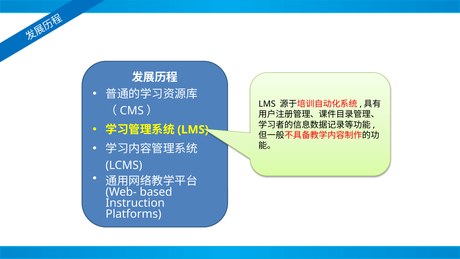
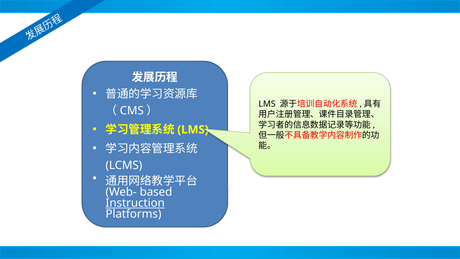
Instruction underline: none -> present
